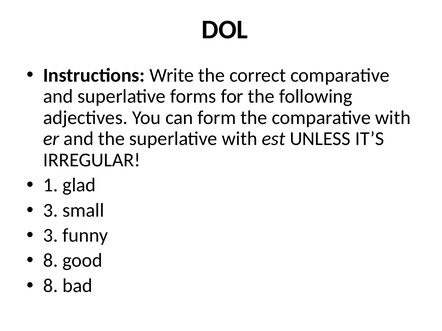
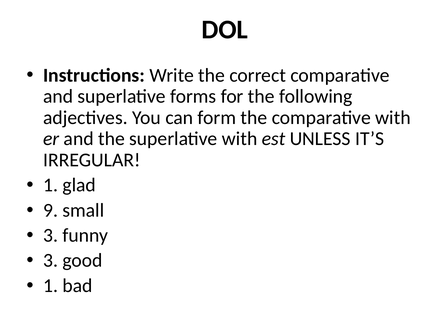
3 at (51, 211): 3 -> 9
8 at (51, 261): 8 -> 3
8 at (51, 286): 8 -> 1
